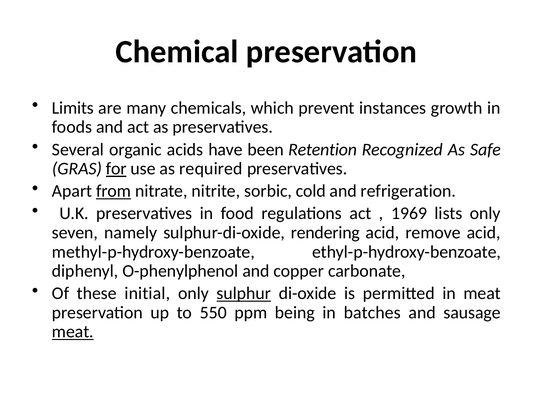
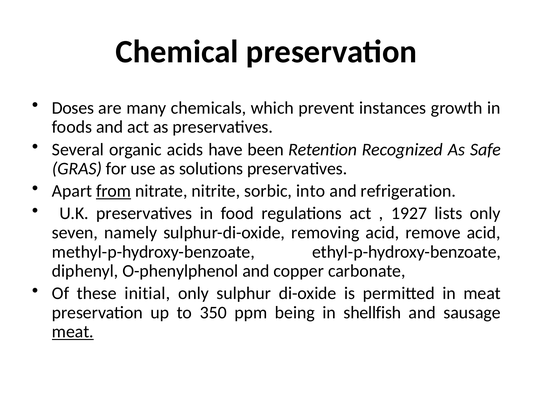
Limits: Limits -> Doses
for underline: present -> none
required: required -> solutions
cold: cold -> into
1969: 1969 -> 1927
rendering: rendering -> removing
sulphur underline: present -> none
550: 550 -> 350
batches: batches -> shellfish
